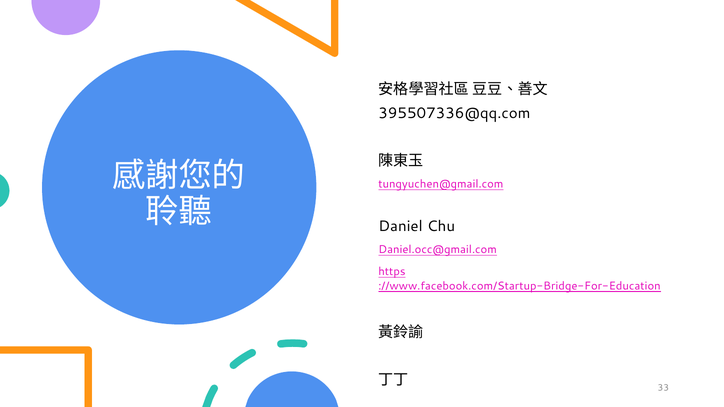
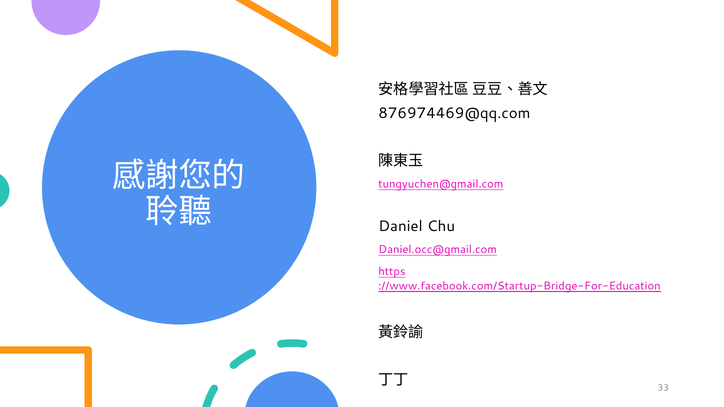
395507336@qq.com: 395507336@qq.com -> 876974469@qq.com
